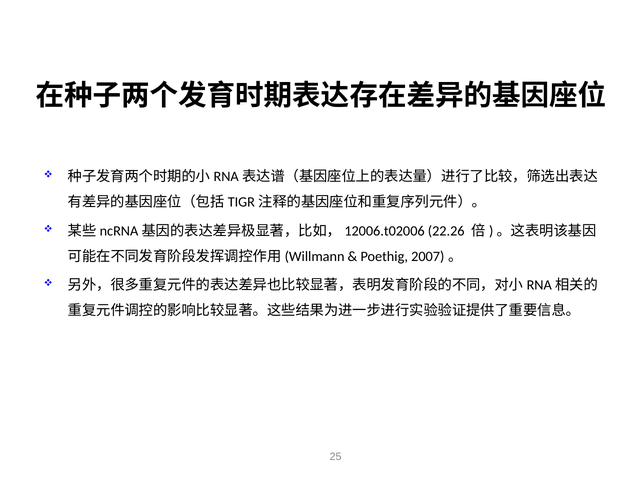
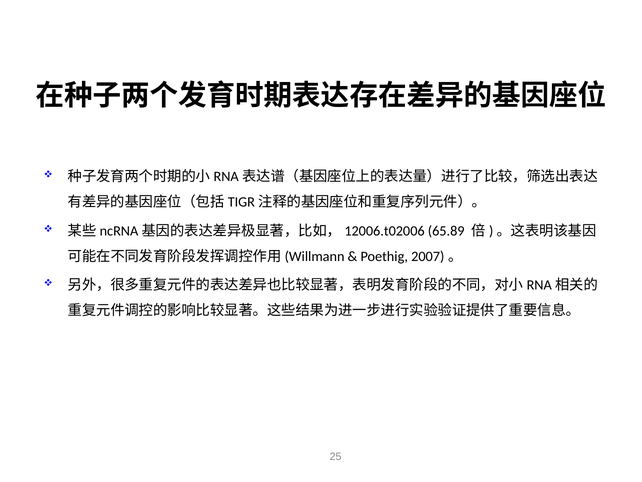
22.26: 22.26 -> 65.89
